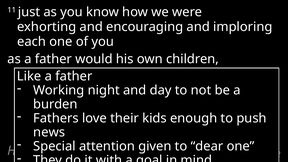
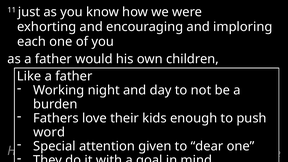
news: news -> word
